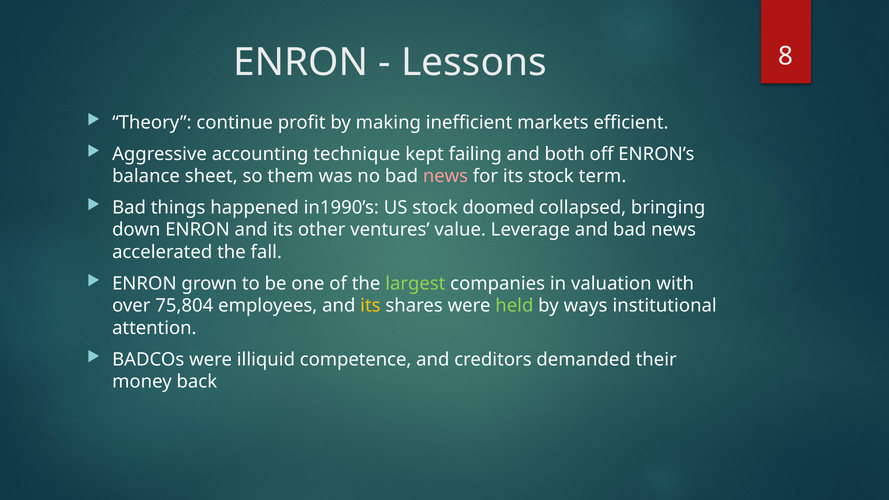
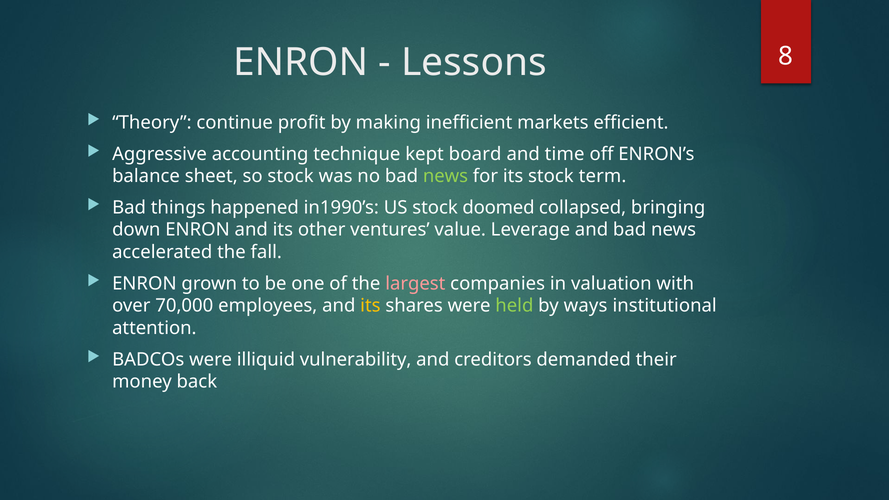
failing: failing -> board
both: both -> time
so them: them -> stock
news at (446, 176) colour: pink -> light green
largest colour: light green -> pink
75,804: 75,804 -> 70,000
competence: competence -> vulnerability
